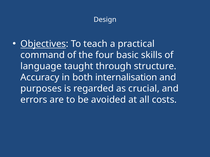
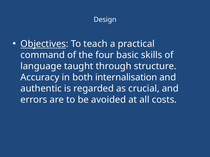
purposes: purposes -> authentic
